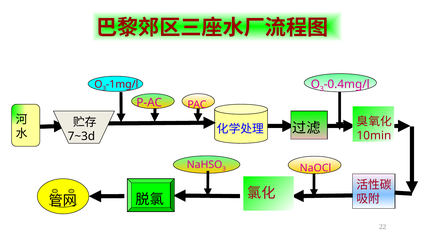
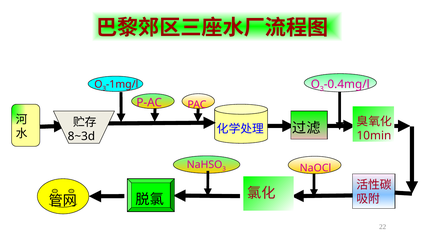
7~3d: 7~3d -> 8~3d
